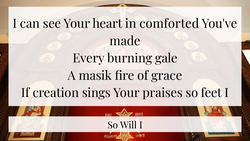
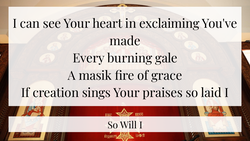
comforted: comforted -> exclaiming
feet: feet -> laid
